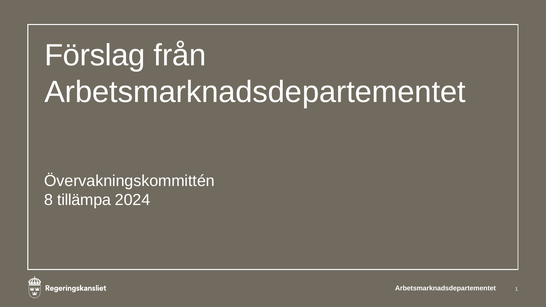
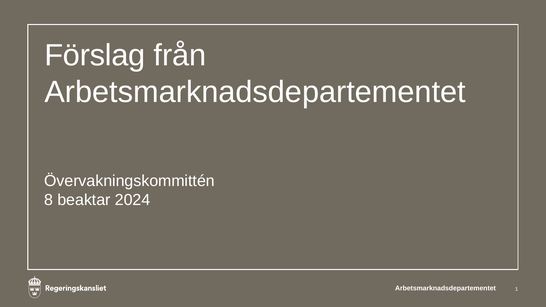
tillämpa: tillämpa -> beaktar
